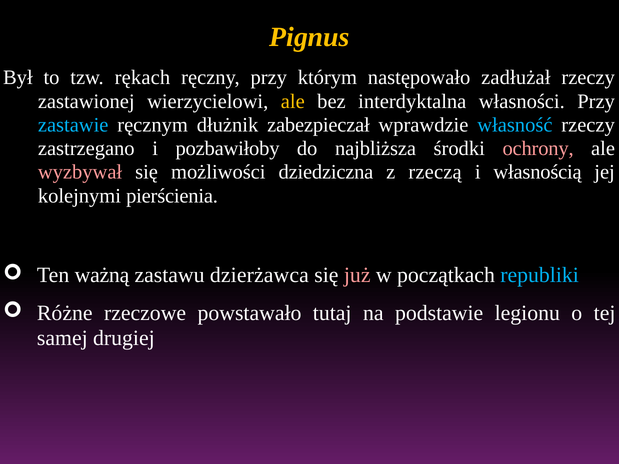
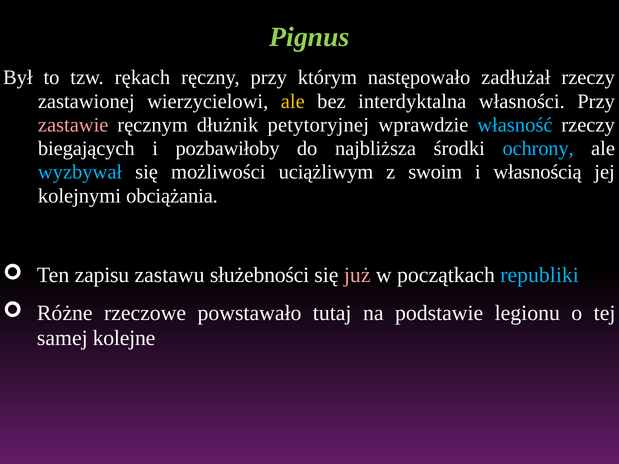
Pignus colour: yellow -> light green
zastawie colour: light blue -> pink
zabezpieczał: zabezpieczał -> petytoryjnej
zastrzegano: zastrzegano -> biegających
ochrony colour: pink -> light blue
wyzbywał colour: pink -> light blue
dziedziczna: dziedziczna -> uciążliwym
rzeczą: rzeczą -> swoim
pierścienia: pierścienia -> obciążania
ważną: ważną -> zapisu
dzierżawca: dzierżawca -> służebności
drugiej: drugiej -> kolejne
